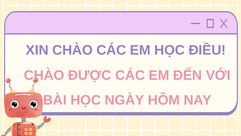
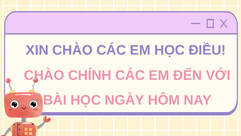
ĐƯỢC: ĐƯỢC -> CHÍNH
